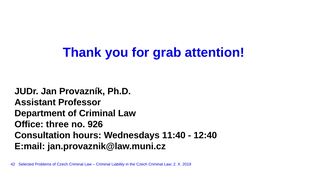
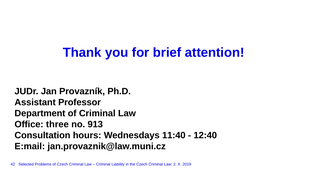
grab: grab -> brief
926: 926 -> 913
